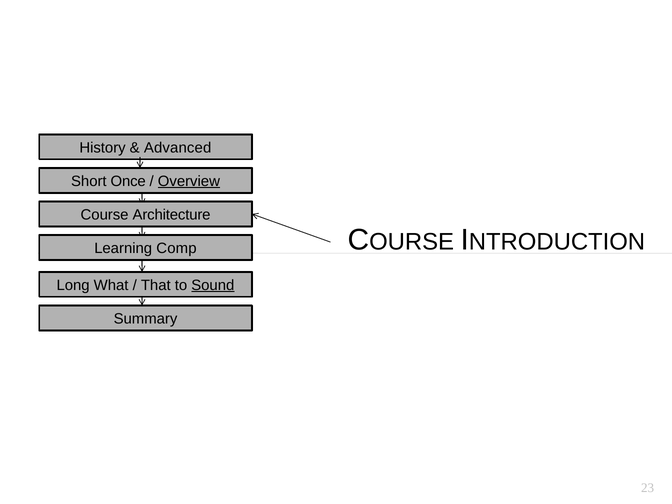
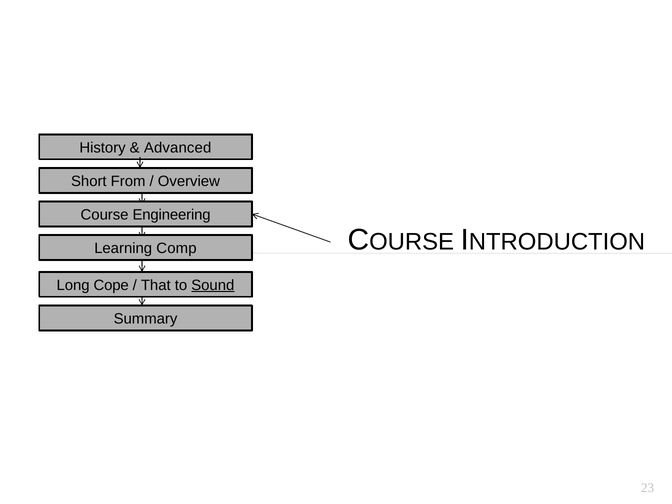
Once: Once -> From
Overview underline: present -> none
Architecture: Architecture -> Engineering
What: What -> Cope
